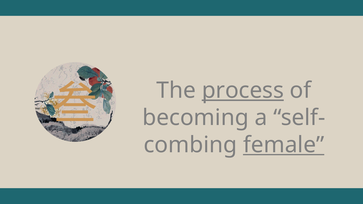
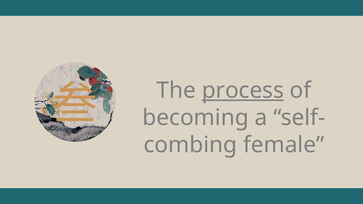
female underline: present -> none
